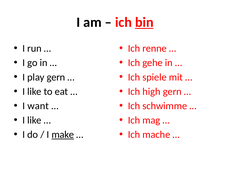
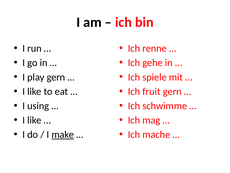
bin underline: present -> none
high: high -> fruit
want: want -> using
